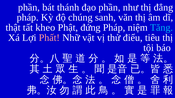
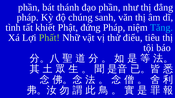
thật: thật -> tình
kheo: kheo -> khiết
Phất colour: pink -> light green
